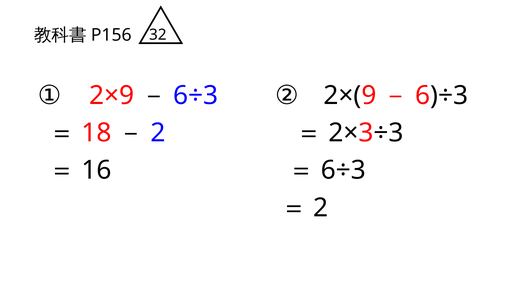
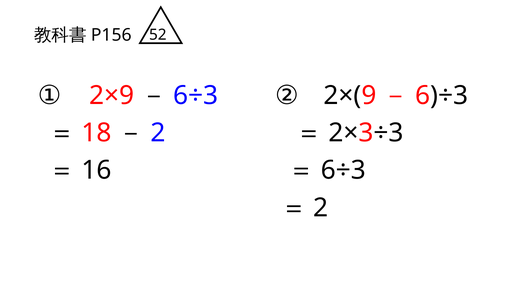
32: 32 -> 52
